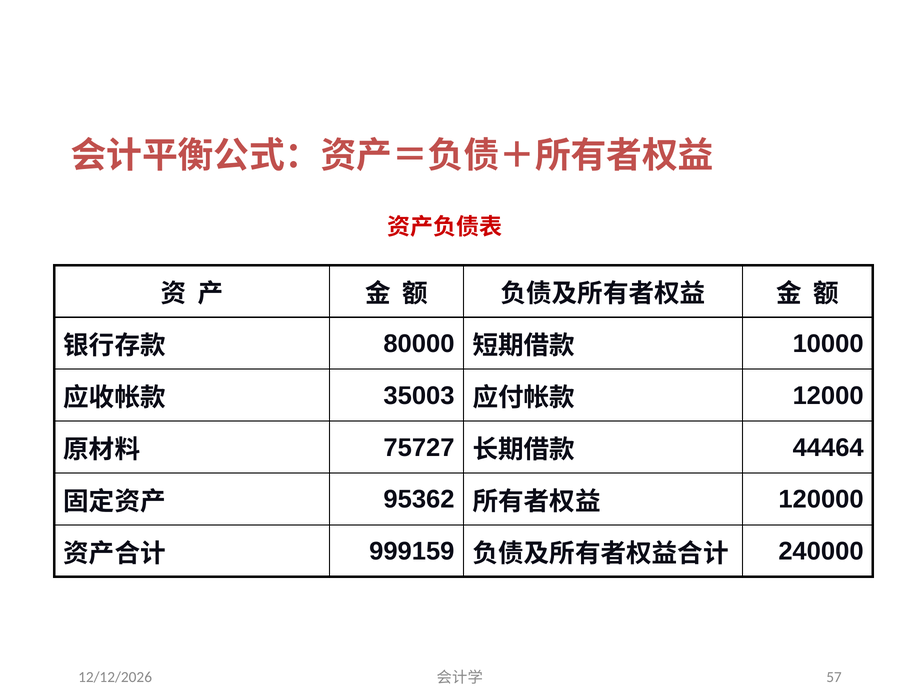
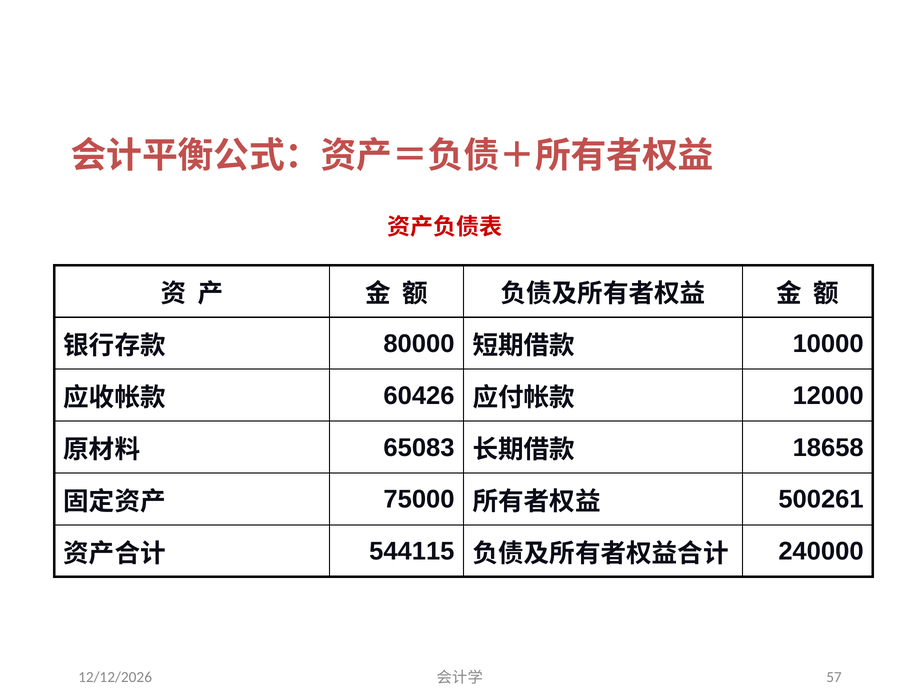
35003: 35003 -> 60426
75727: 75727 -> 65083
44464: 44464 -> 18658
95362: 95362 -> 75000
120000: 120000 -> 500261
999159: 999159 -> 544115
